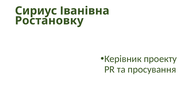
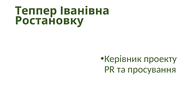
Сириус: Сириус -> Теппер
